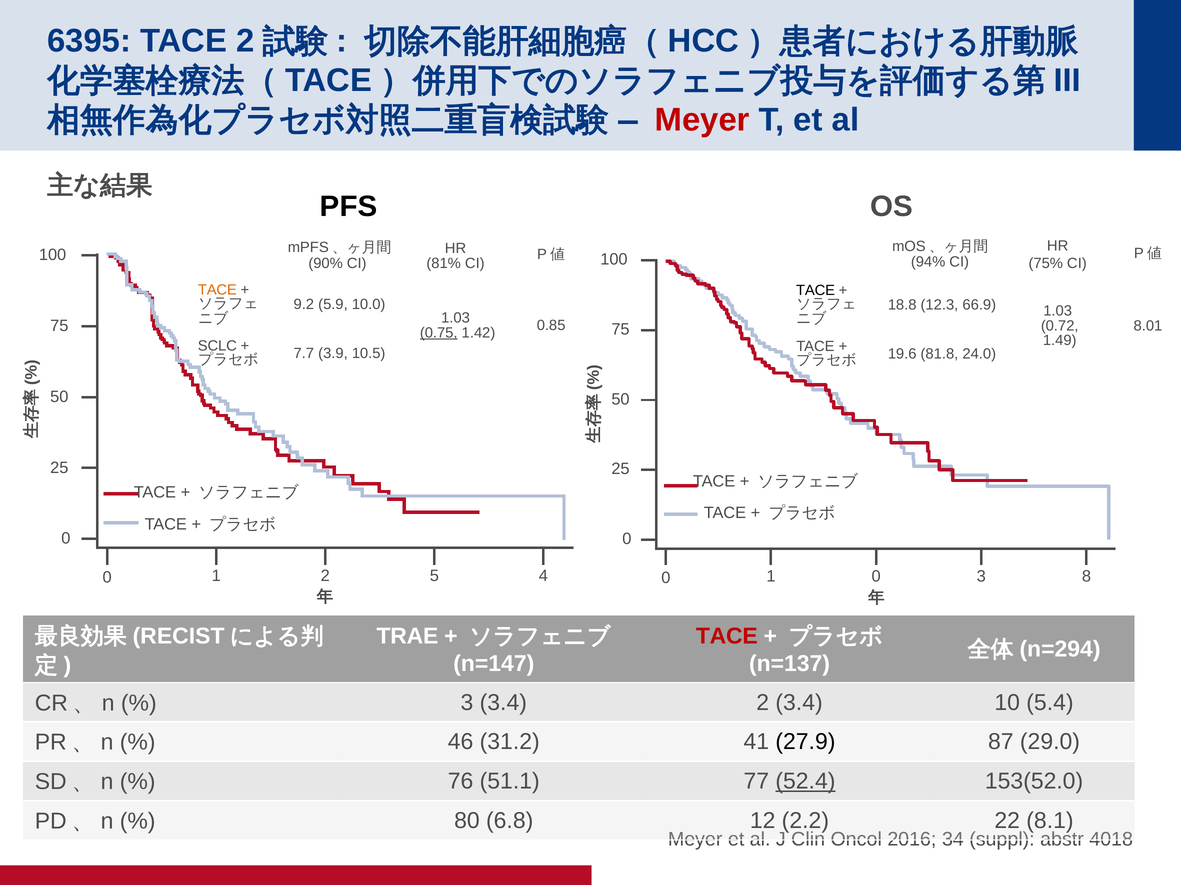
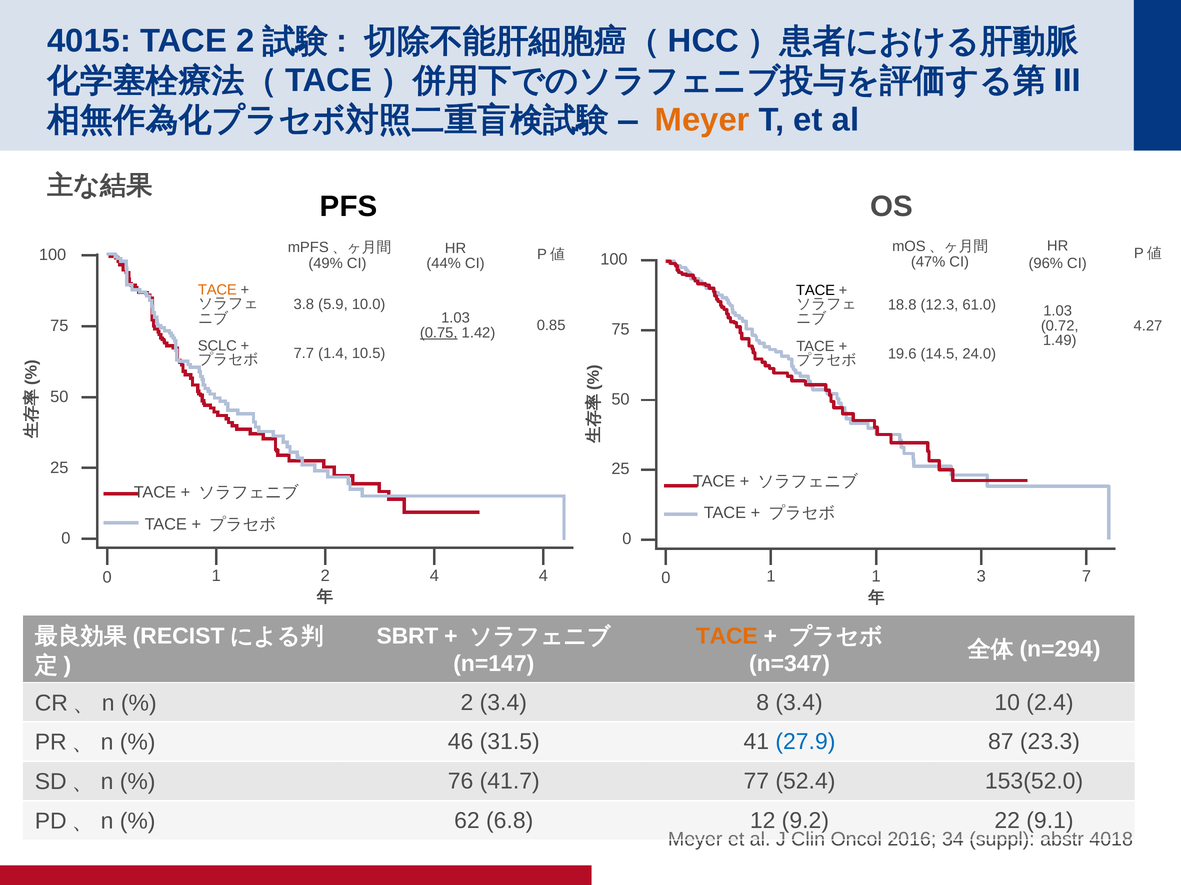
6395: 6395 -> 4015
Meyer at (702, 120) colour: red -> orange
94%: 94% -> 47%
90%: 90% -> 49%
81%: 81% -> 44%
75%: 75% -> 96%
9.2: 9.2 -> 3.8
66.9: 66.9 -> 61.0
8.01: 8.01 -> 4.27
3.9: 3.9 -> 1.4
81.8: 81.8 -> 14.5
2 5: 5 -> 4
1 0: 0 -> 1
8: 8 -> 7
TRAE: TRAE -> SBRT
TACE at (727, 637) colour: red -> orange
n=137: n=137 -> n=347
3 at (467, 703): 3 -> 2
3.4 2: 2 -> 8
5.4: 5.4 -> 2.4
31.2: 31.2 -> 31.5
27.9 colour: black -> blue
29.0: 29.0 -> 23.3
51.1: 51.1 -> 41.7
52.4 underline: present -> none
80: 80 -> 62
2.2: 2.2 -> 9.2
8.1: 8.1 -> 9.1
